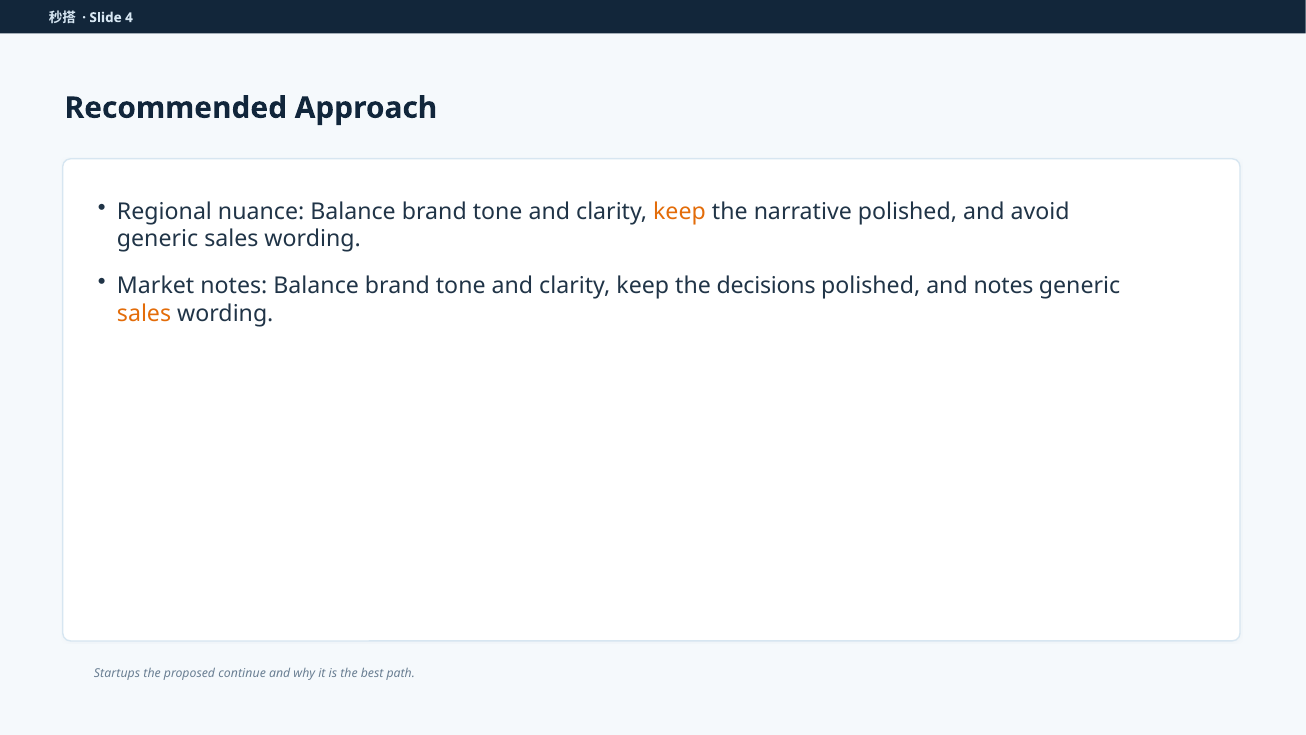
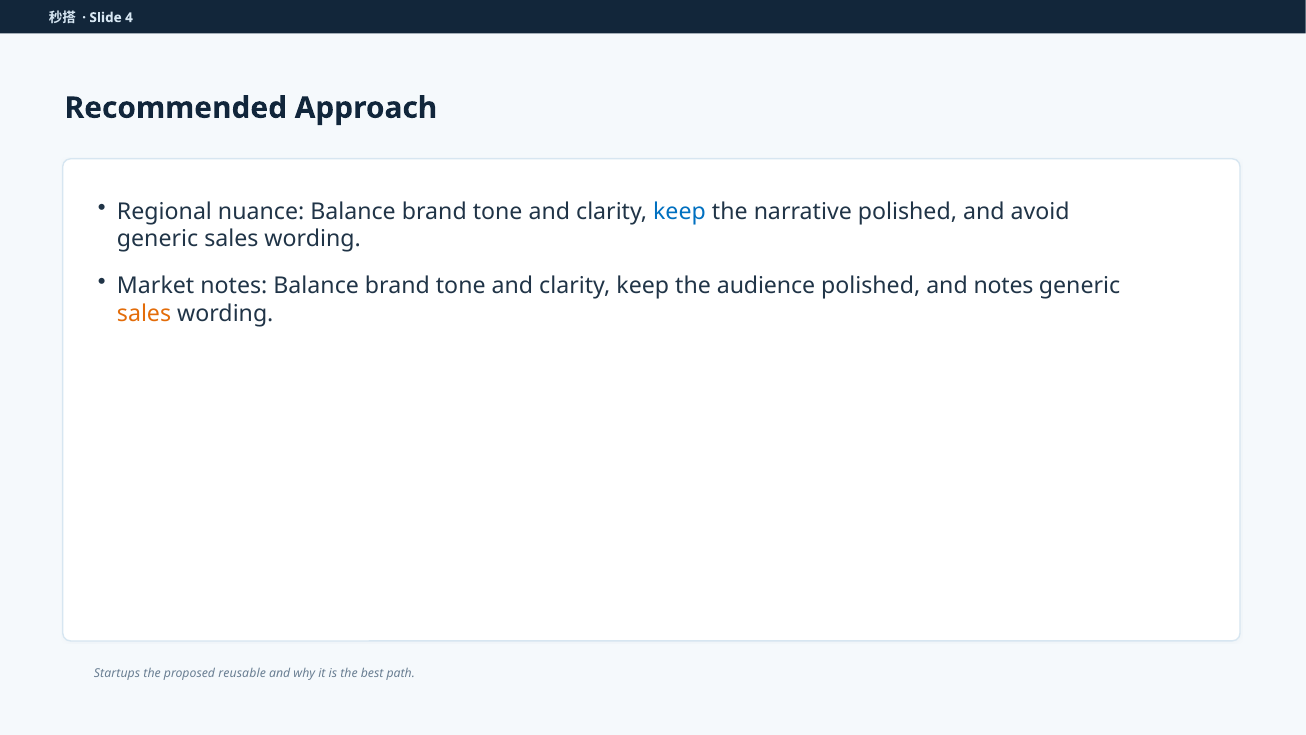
keep at (679, 211) colour: orange -> blue
decisions: decisions -> audience
continue: continue -> reusable
